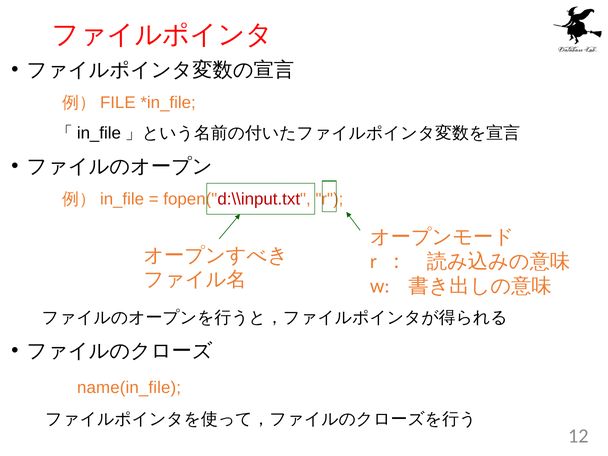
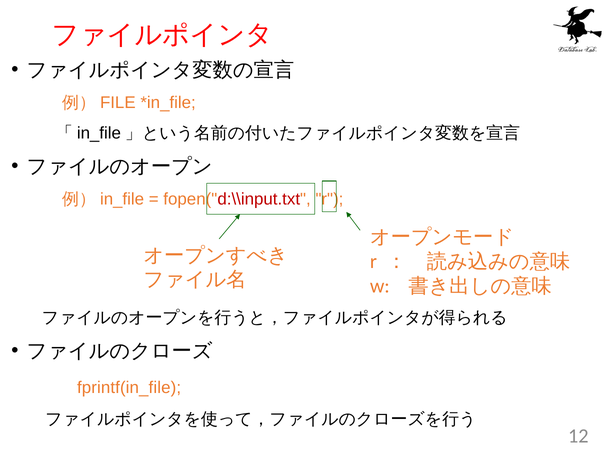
name(in_file: name(in_file -> fprintf(in_file
